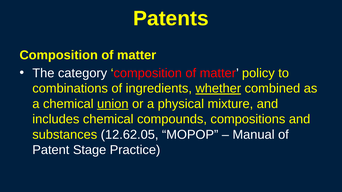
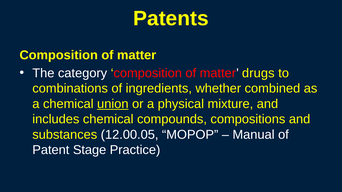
policy: policy -> drugs
whether underline: present -> none
12.62.05: 12.62.05 -> 12.00.05
